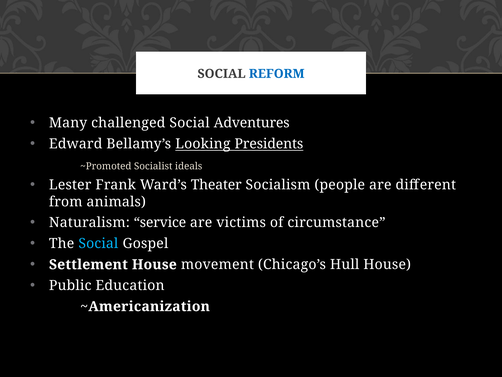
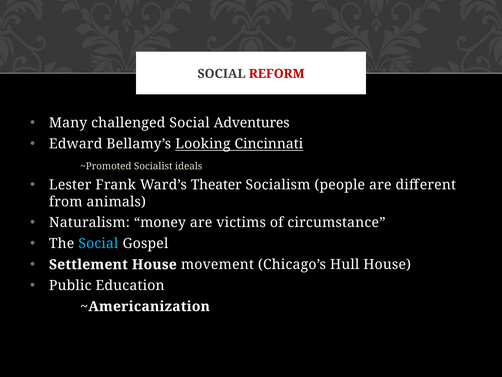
REFORM colour: blue -> red
Presidents: Presidents -> Cincinnati
service: service -> money
